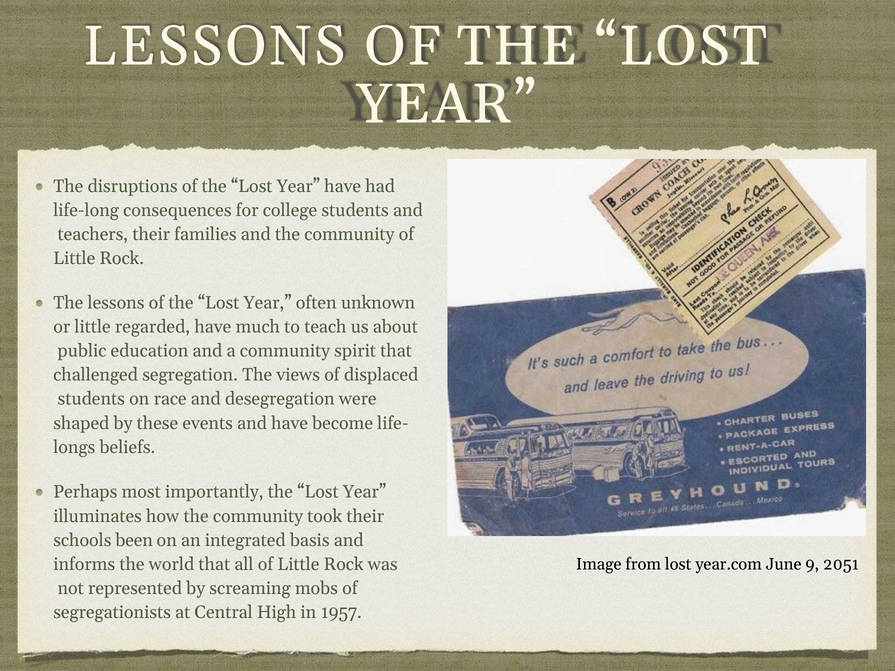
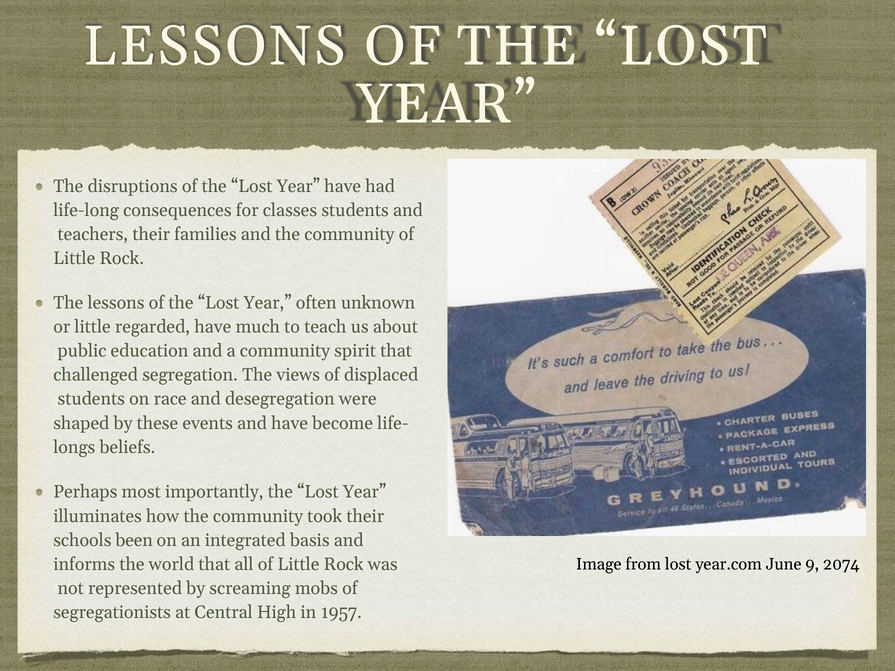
college: college -> classes
2051: 2051 -> 2074
